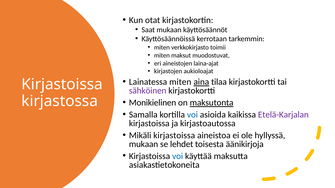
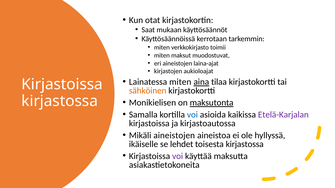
sähköinen colour: purple -> orange
Monikielinen: Monikielinen -> Monikielisen
Mikäli kirjastoissa: kirjastoissa -> aineistojen
mukaan at (144, 144): mukaan -> ikäiselle
toisesta äänikirjoja: äänikirjoja -> kirjastossa
voi at (178, 156) colour: blue -> purple
